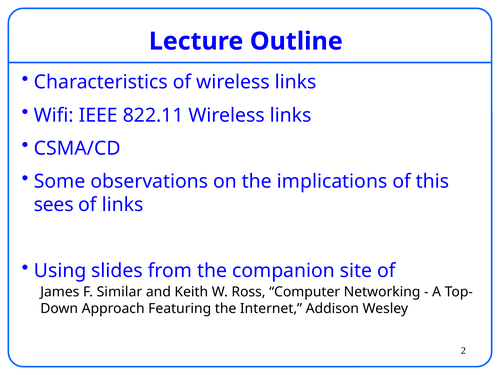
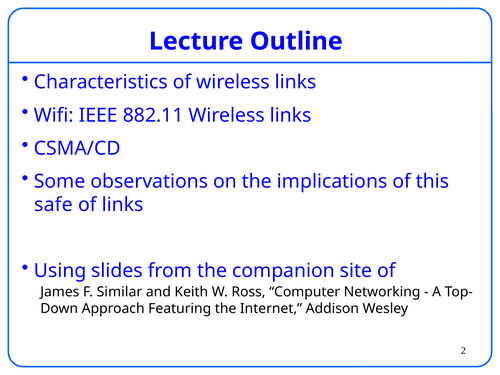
822.11: 822.11 -> 882.11
sees: sees -> safe
